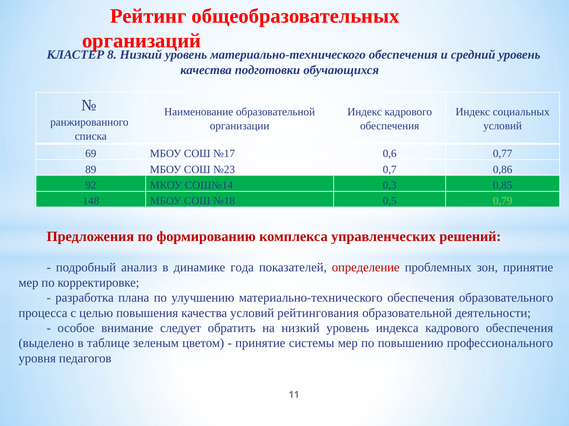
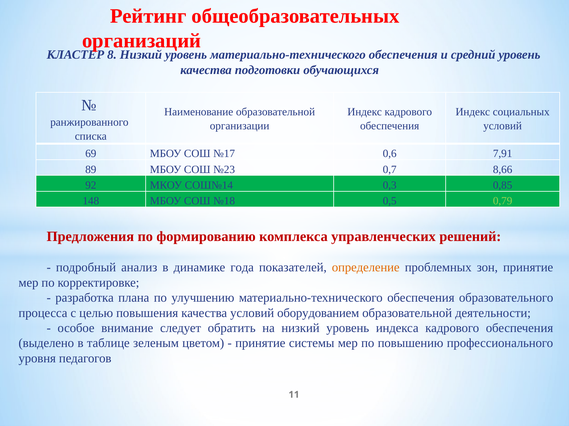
0,77: 0,77 -> 7,91
0,86: 0,86 -> 8,66
определение colour: red -> orange
рейтингования: рейтингования -> оборудованием
